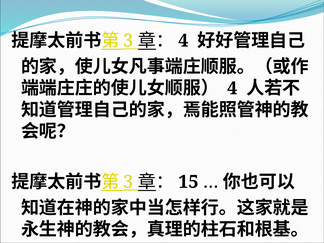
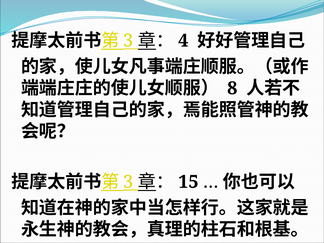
4 at (232, 88): 4 -> 8
